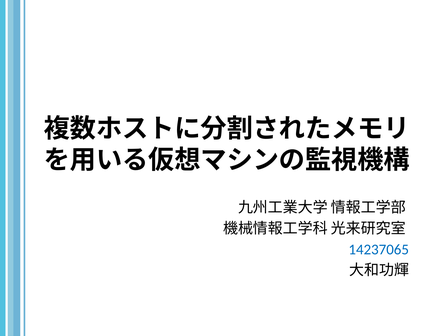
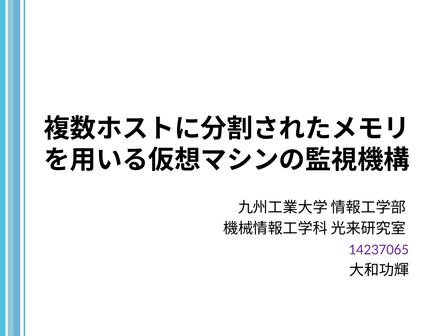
14237065 colour: blue -> purple
